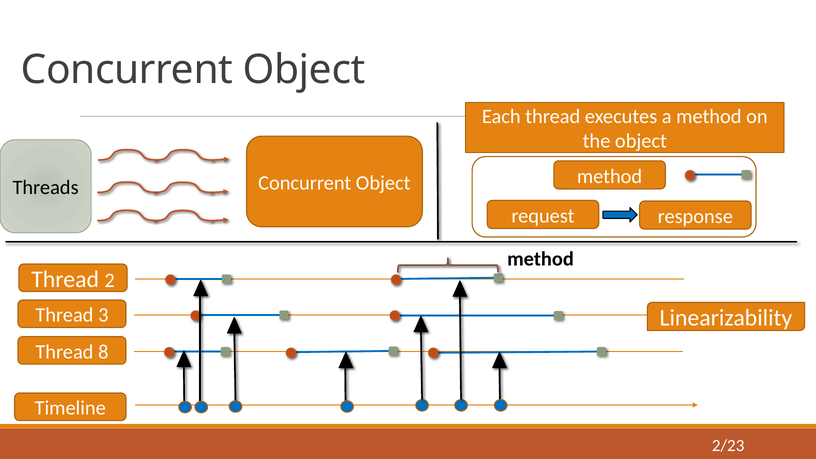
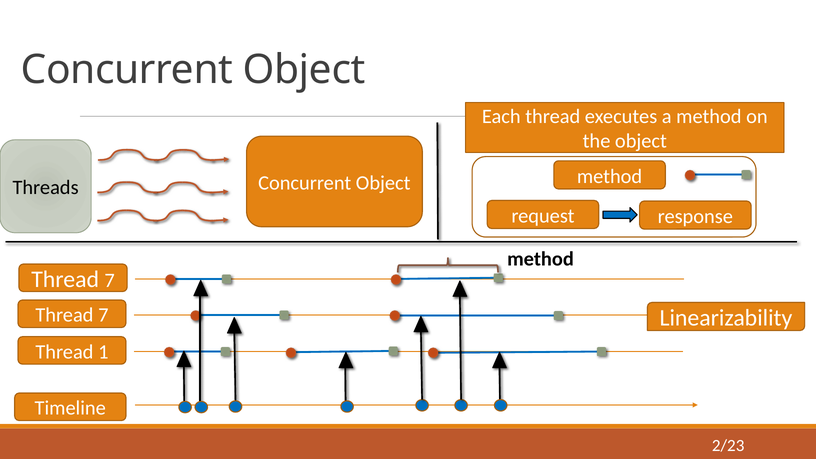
2 at (110, 281): 2 -> 7
3 at (103, 315): 3 -> 7
8: 8 -> 1
